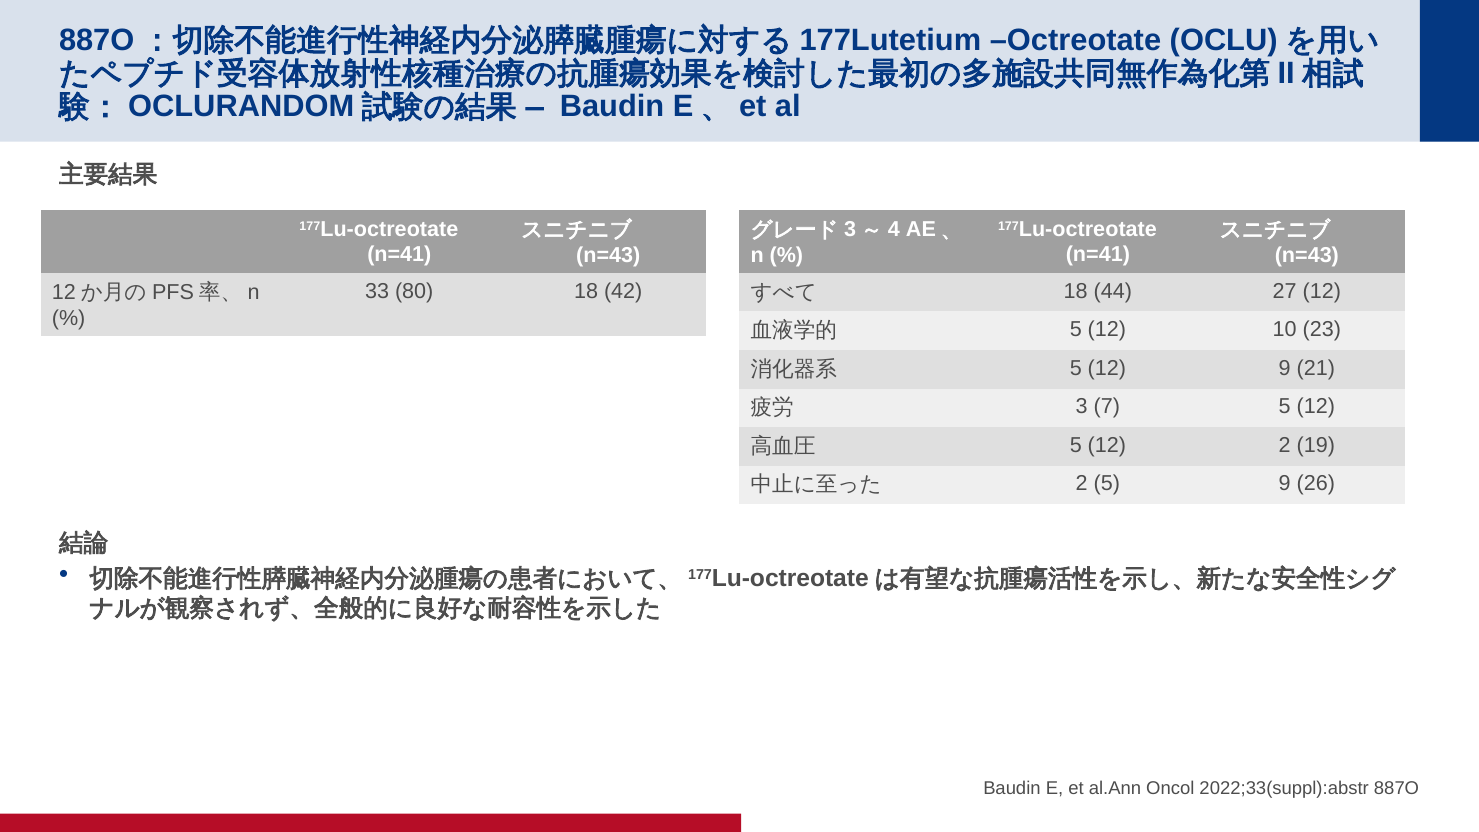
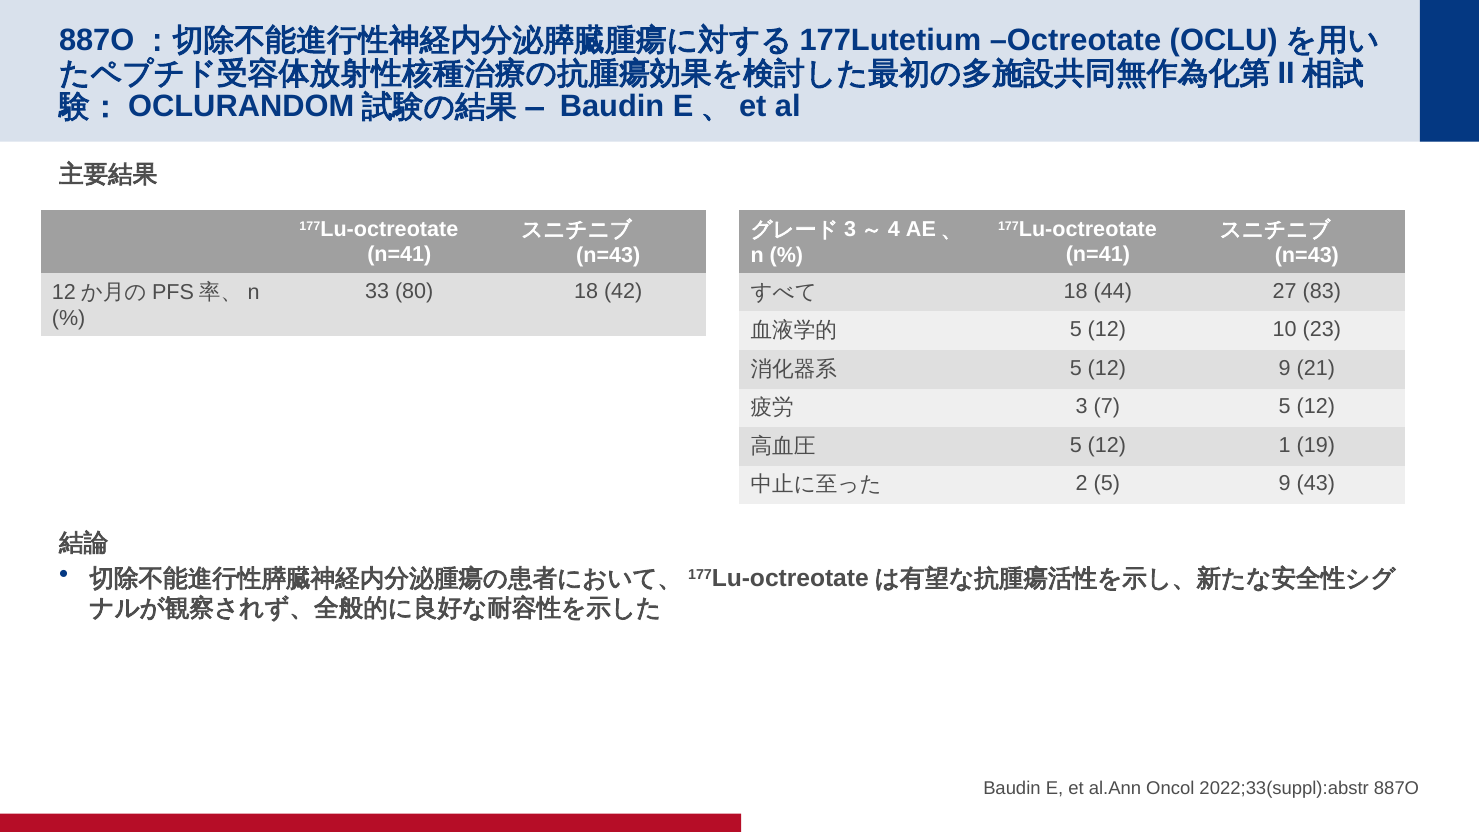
27 12: 12 -> 83
12 2: 2 -> 1
26: 26 -> 43
